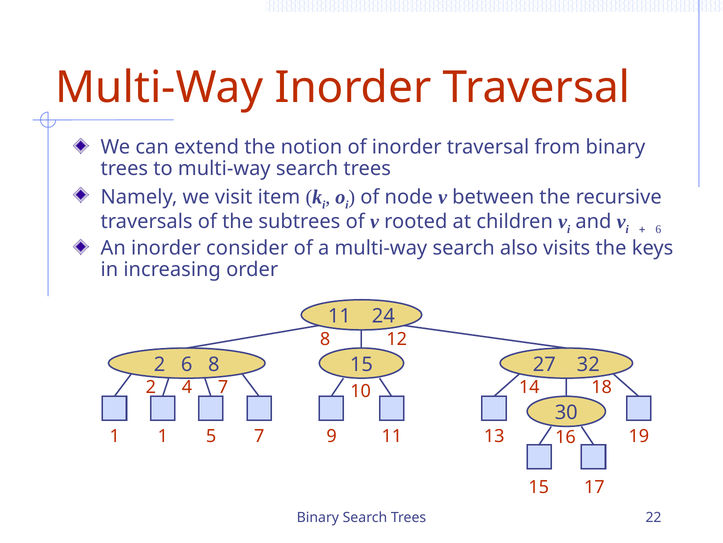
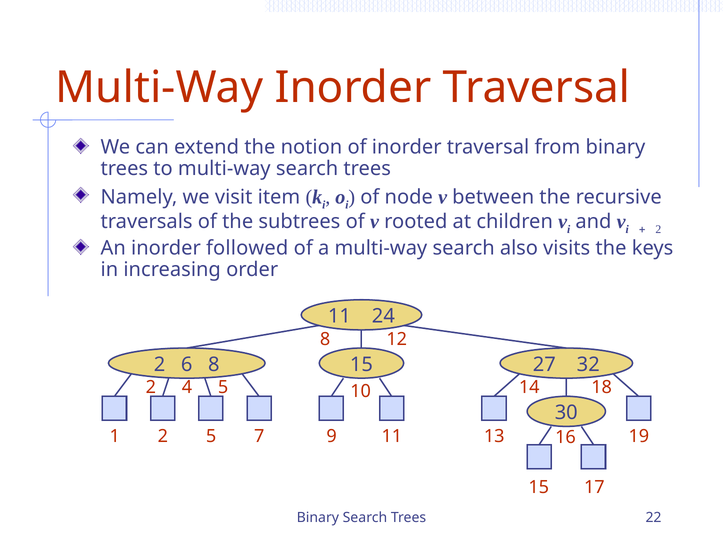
6 at (658, 229): 6 -> 2
consider: consider -> followed
4 7: 7 -> 5
1 1: 1 -> 2
